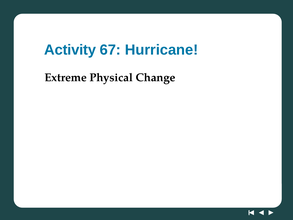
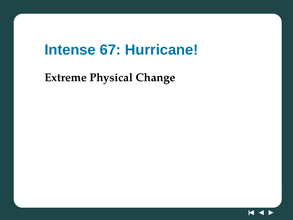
Activity: Activity -> Intense
